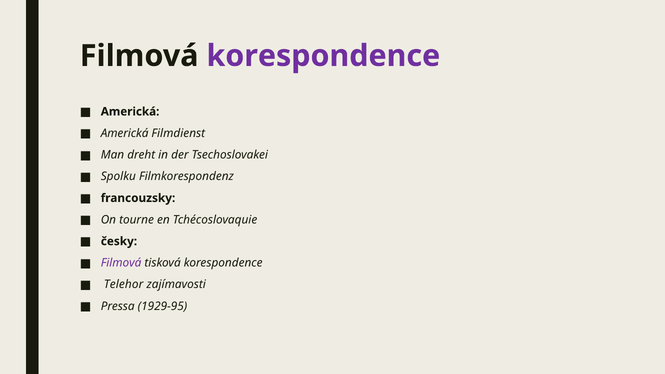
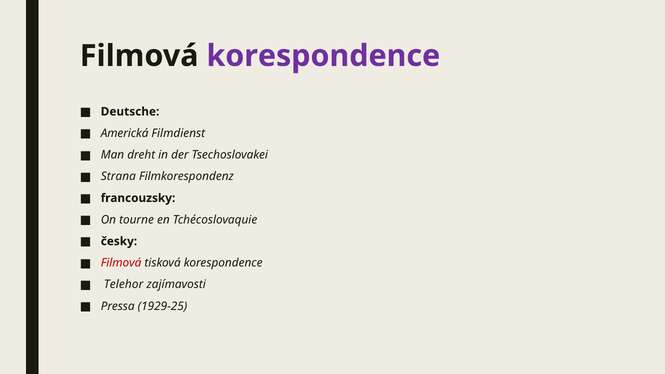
Americká at (130, 112): Americká -> Deutsche
Spolku: Spolku -> Strana
Filmová at (121, 263) colour: purple -> red
1929-95: 1929-95 -> 1929-25
